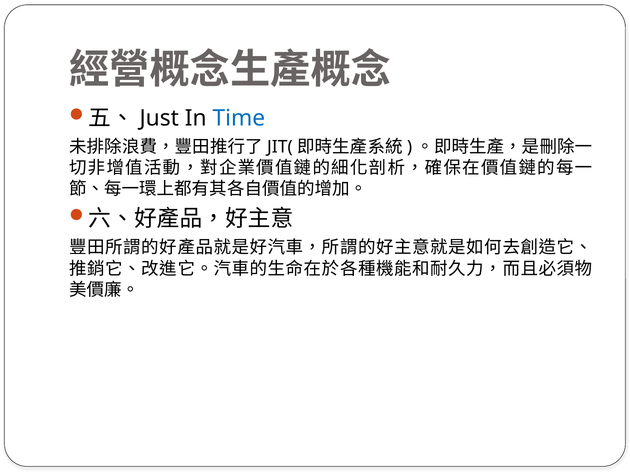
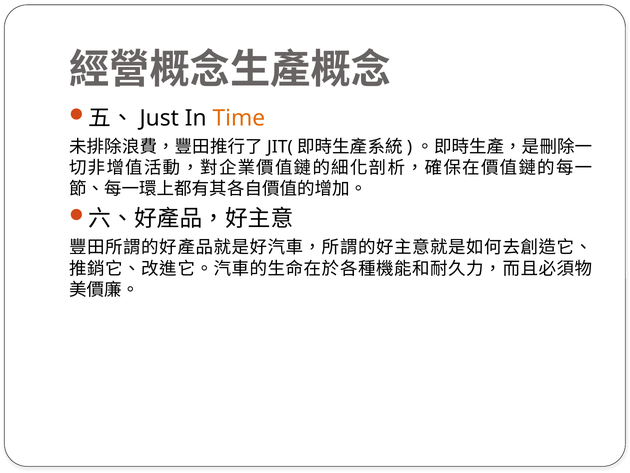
Time colour: blue -> orange
